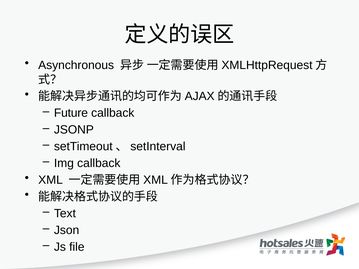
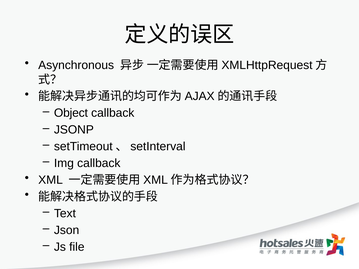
Future: Future -> Object
